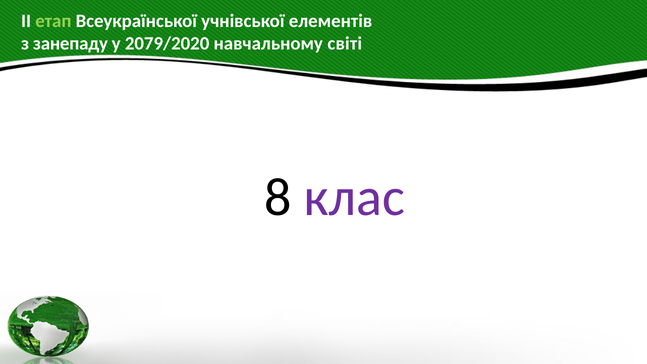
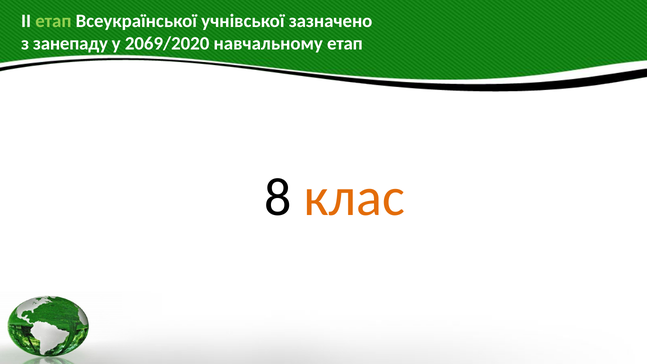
елементів: елементів -> зазначено
2079/2020: 2079/2020 -> 2069/2020
навчальному світі: світі -> етап
клас colour: purple -> orange
